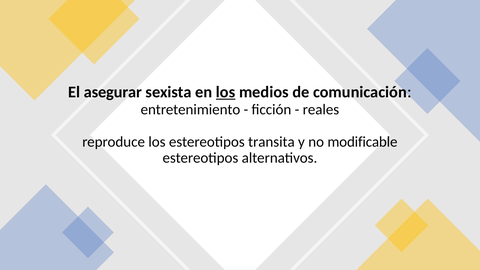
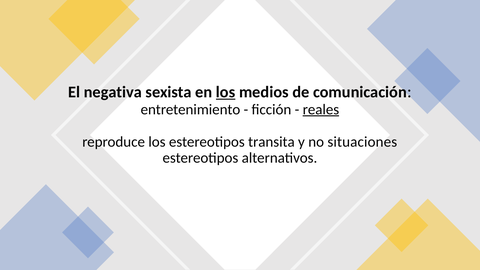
asegurar: asegurar -> negativa
reales underline: none -> present
modificable: modificable -> situaciones
